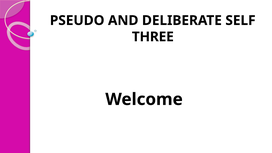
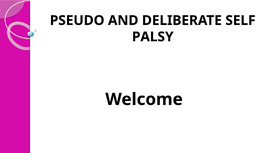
THREE: THREE -> PALSY
